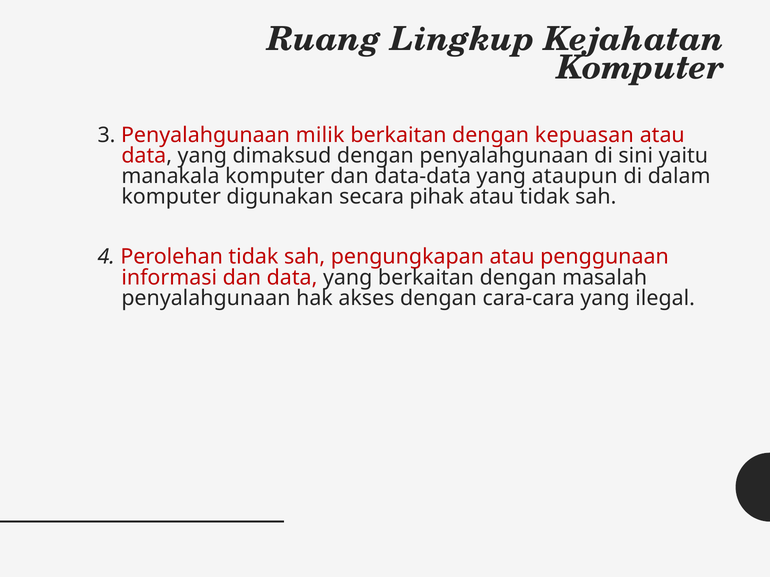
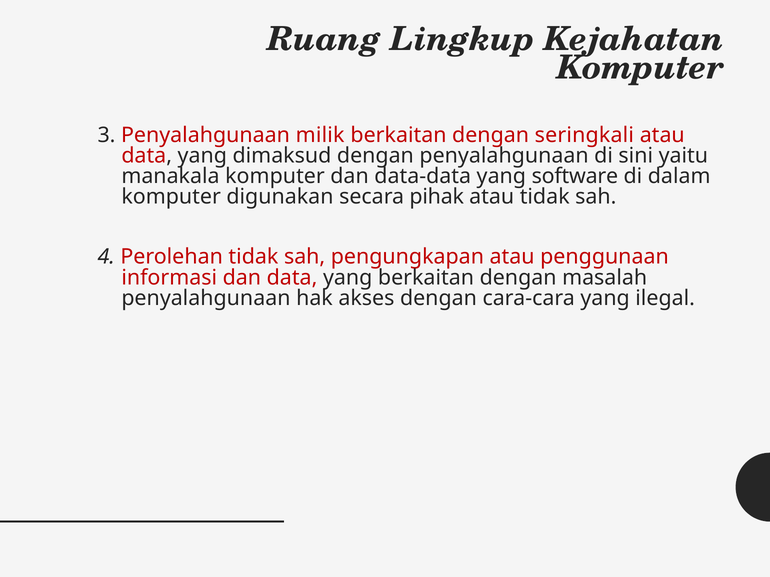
kepuasan: kepuasan -> seringkali
ataupun: ataupun -> software
